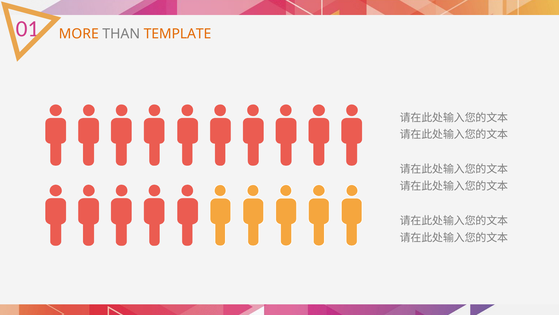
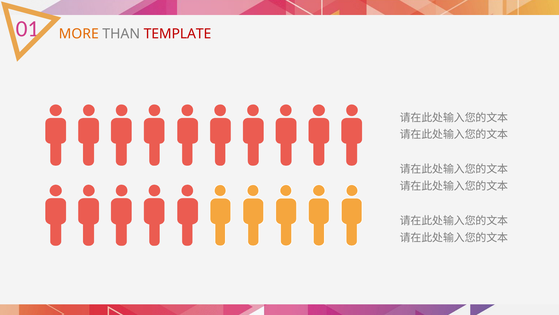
TEMPLATE colour: orange -> red
